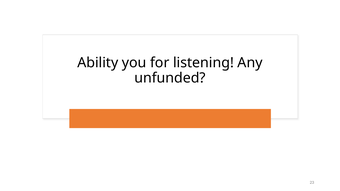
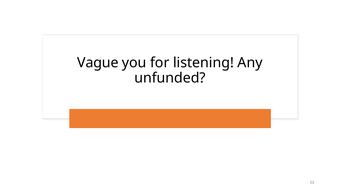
Ability: Ability -> Vague
